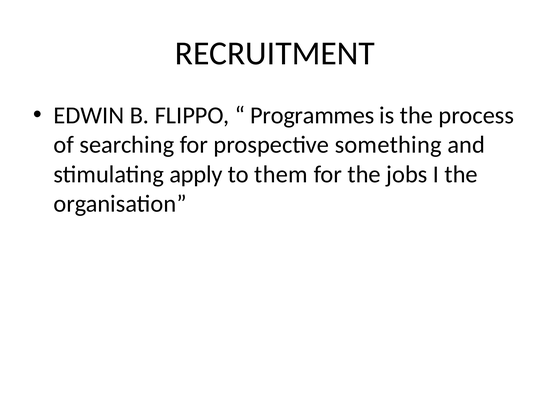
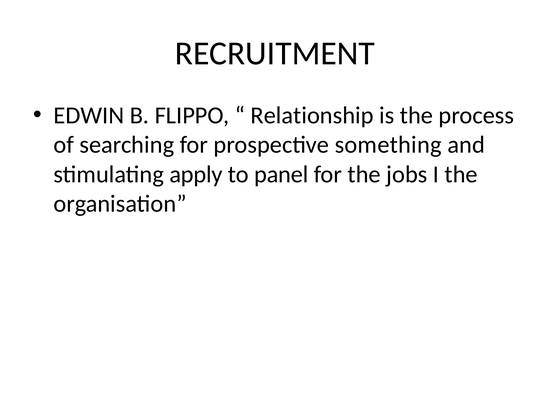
Programmes: Programmes -> Relationship
them: them -> panel
